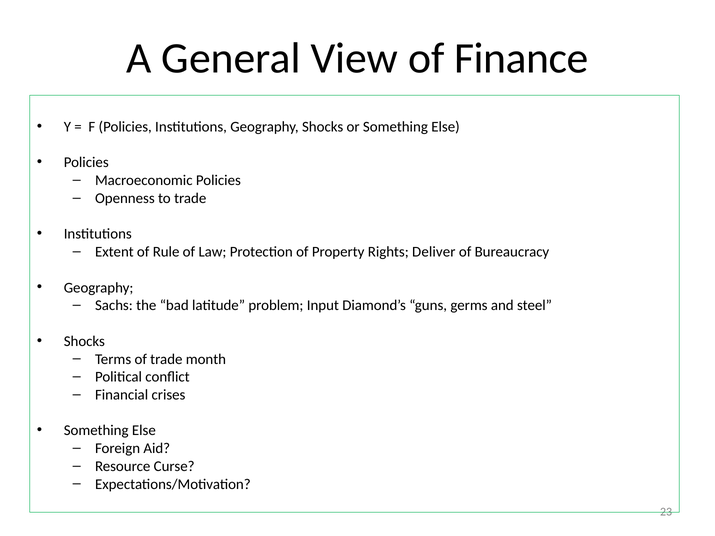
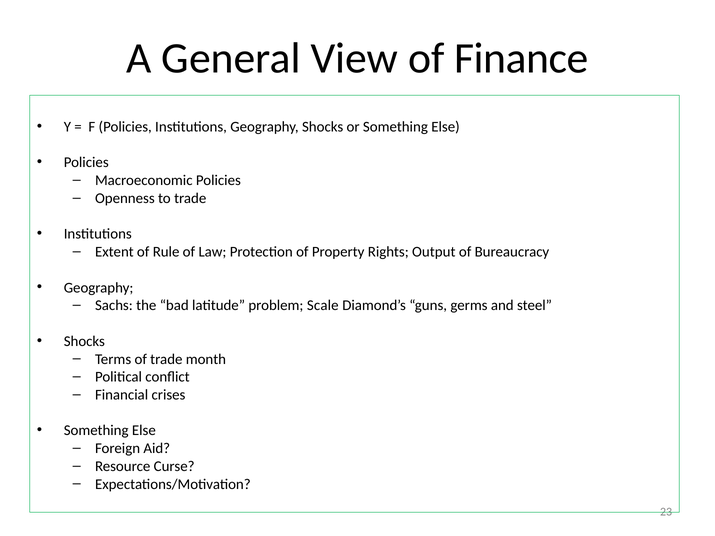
Deliver: Deliver -> Output
Input: Input -> Scale
